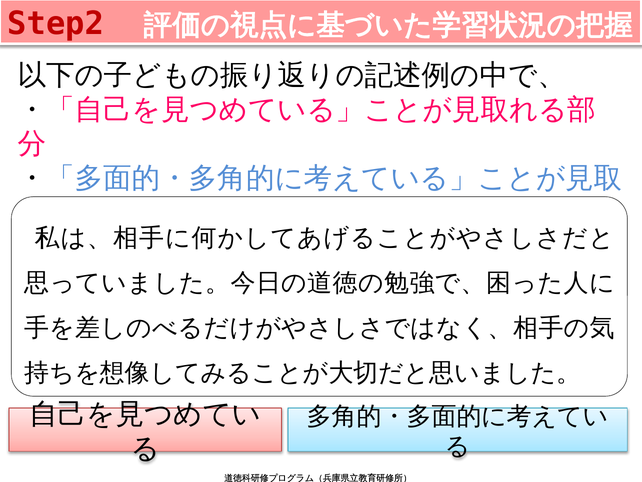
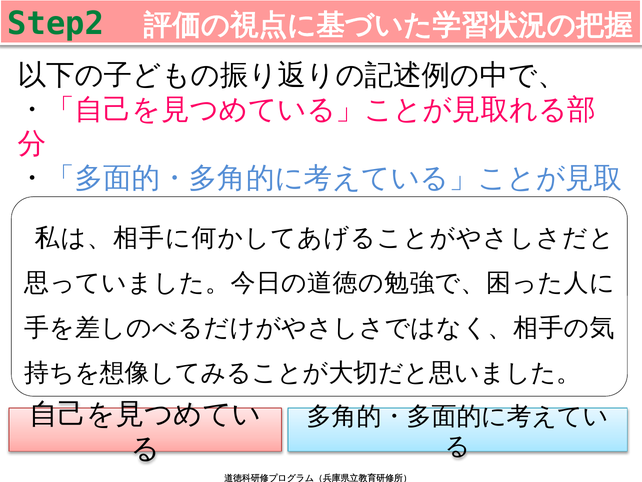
Step2 colour: red -> green
